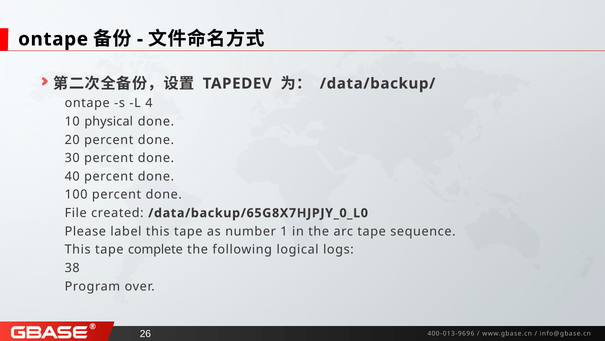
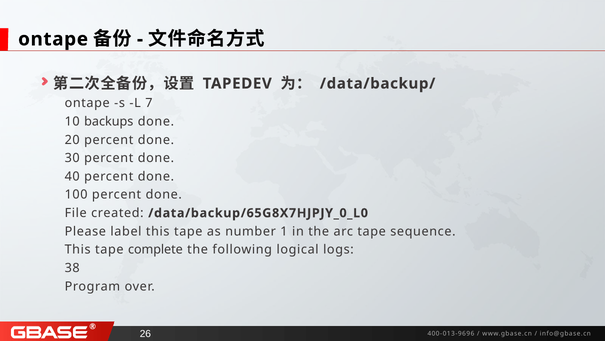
4: 4 -> 7
physical: physical -> backups
